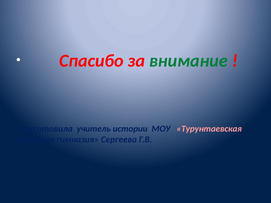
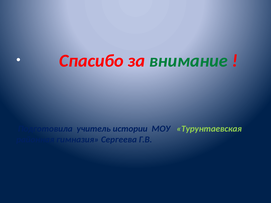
Турунтаевская colour: pink -> light green
